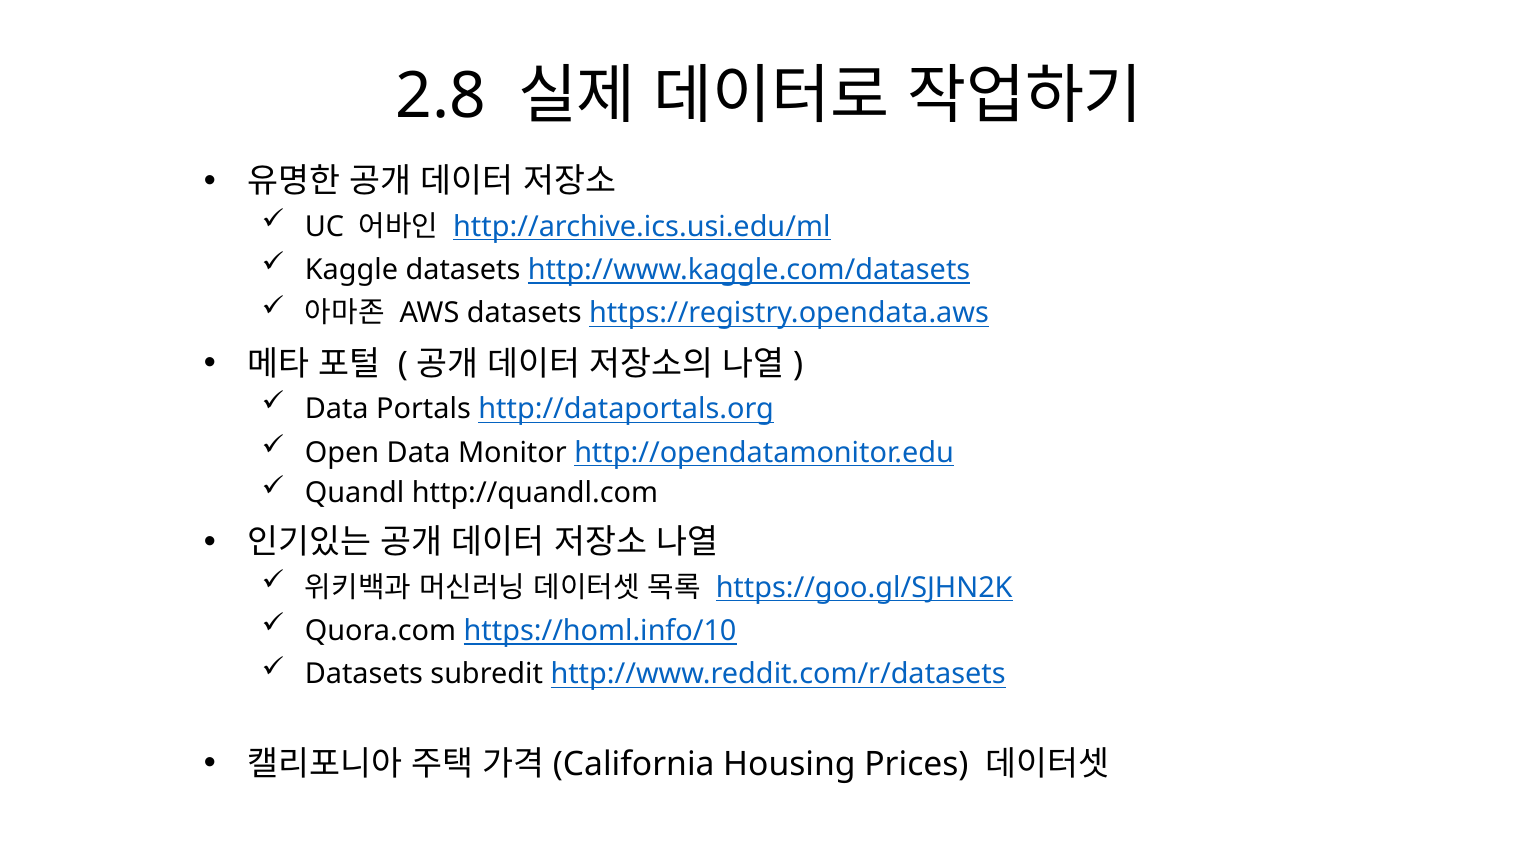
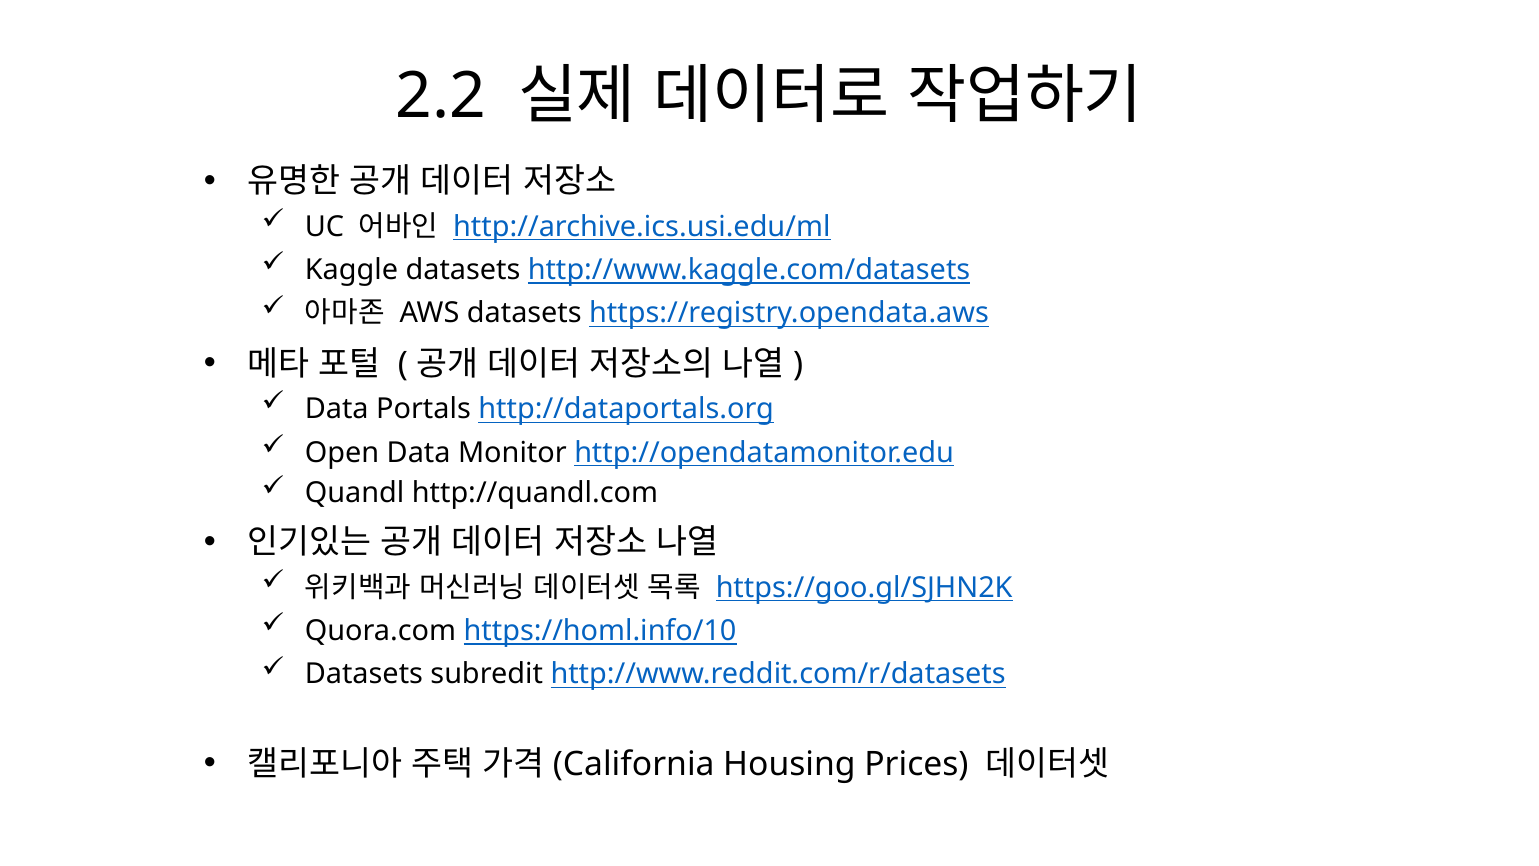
2.8: 2.8 -> 2.2
